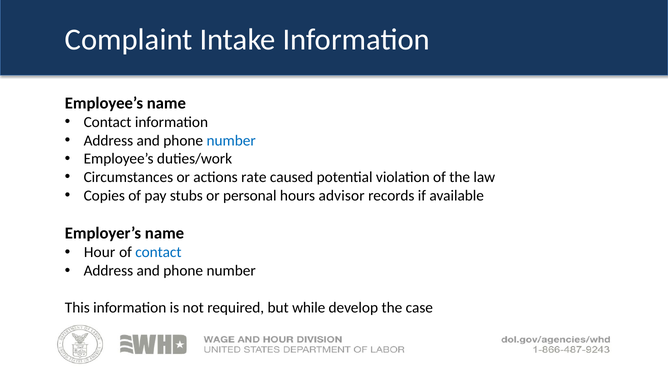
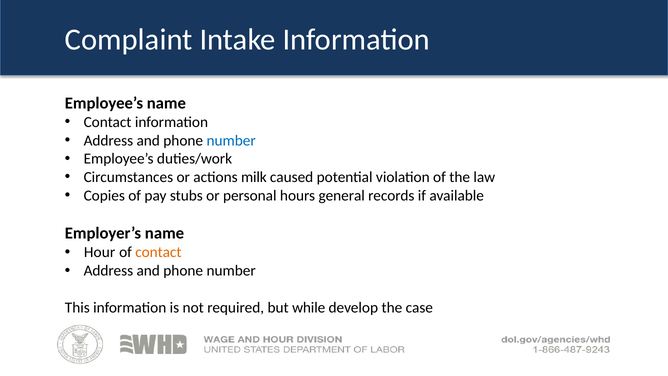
rate: rate -> milk
advisor: advisor -> general
contact at (158, 252) colour: blue -> orange
